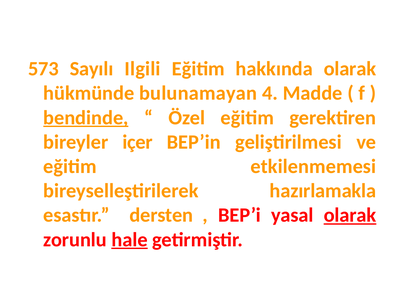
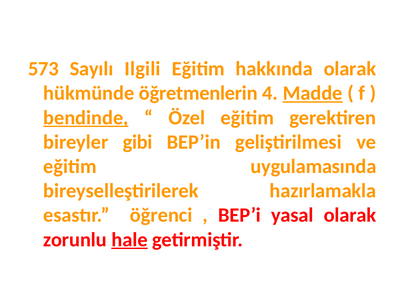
bulunamayan: bulunamayan -> öğretmenlerin
Madde underline: none -> present
içer: içer -> gibi
etkilenmemesi: etkilenmemesi -> uygulamasında
dersten: dersten -> öğrenci
olarak at (350, 215) underline: present -> none
